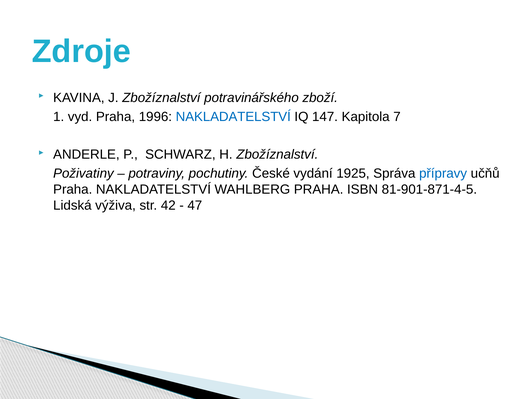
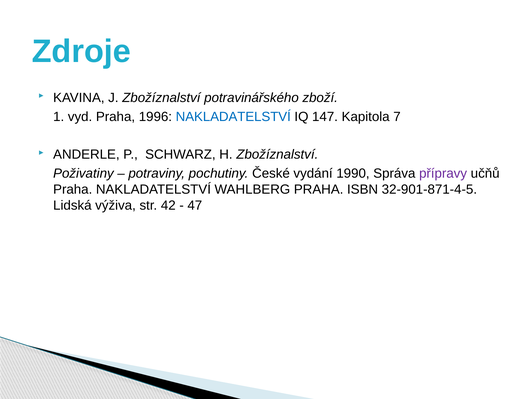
1925: 1925 -> 1990
přípravy colour: blue -> purple
81-901-871-4-5: 81-901-871-4-5 -> 32-901-871-4-5
